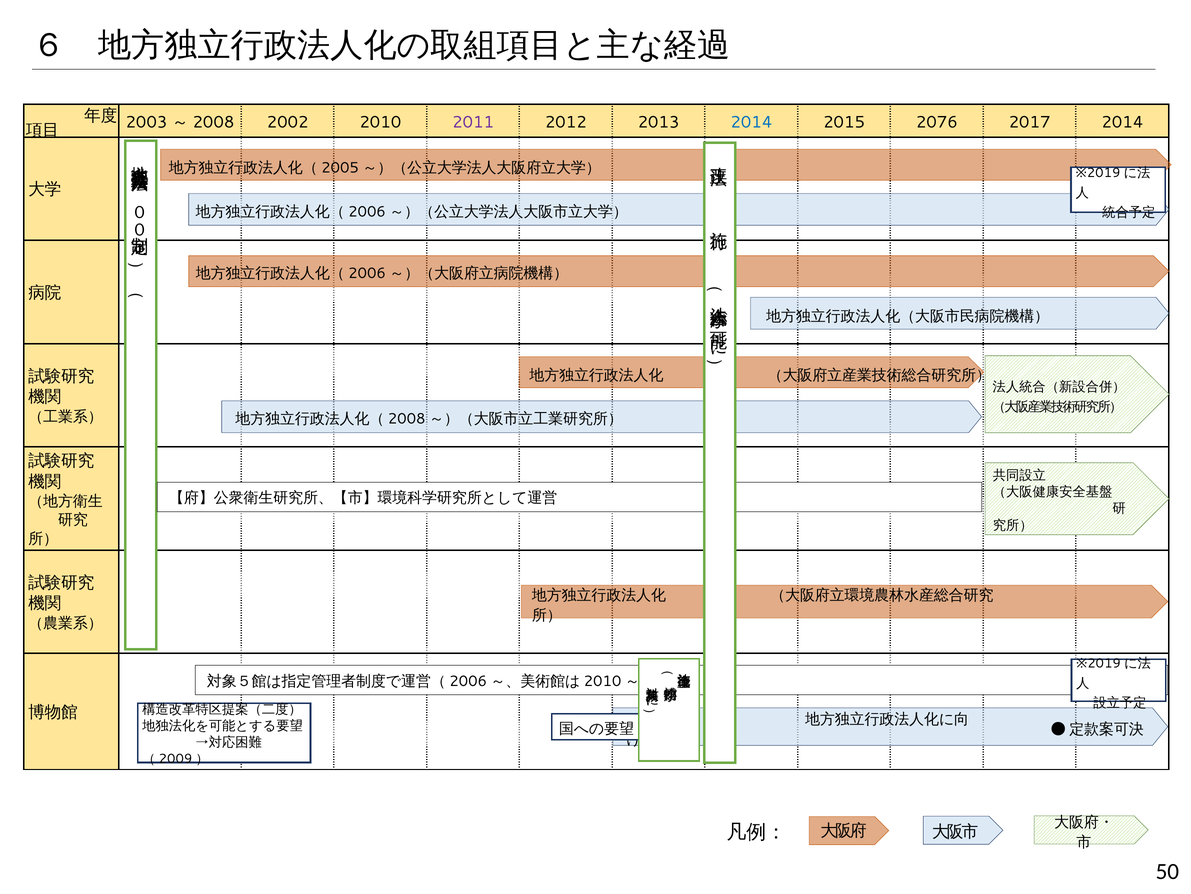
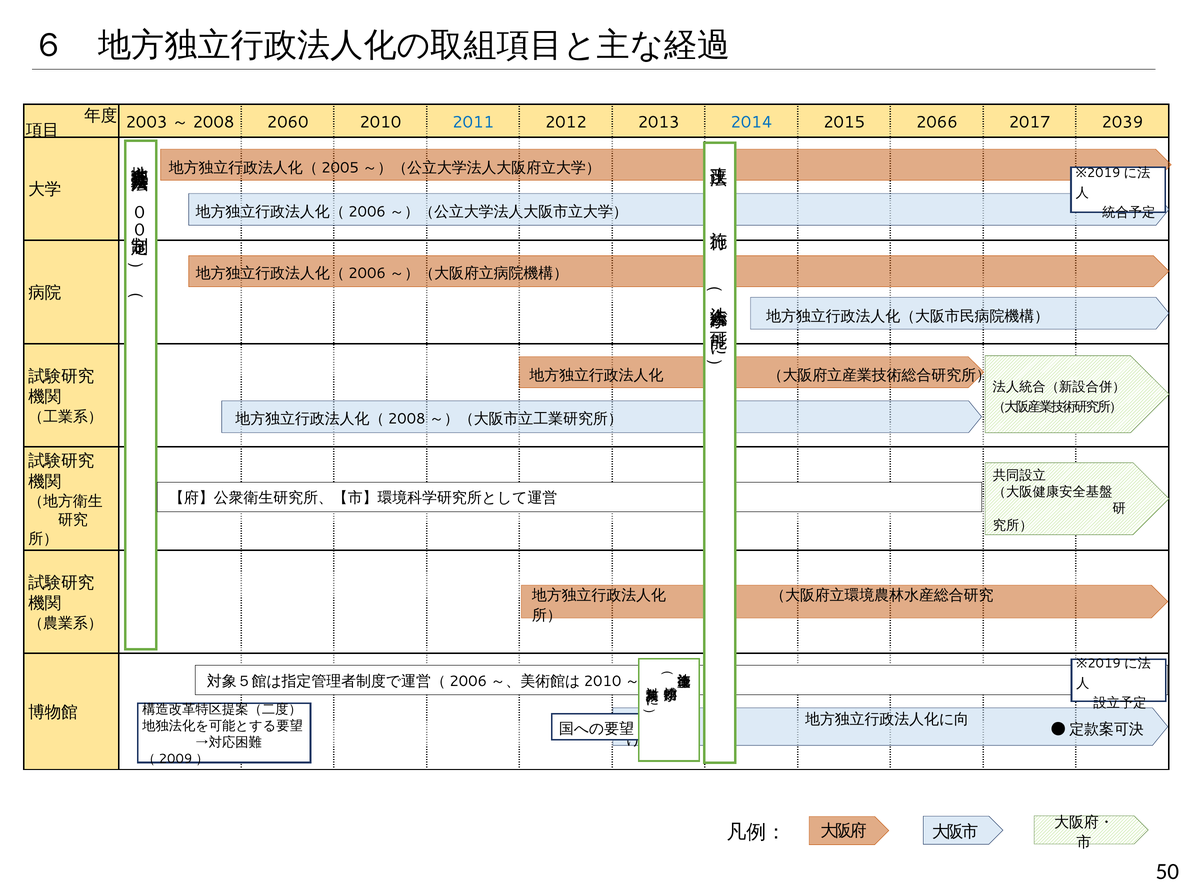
2002: 2002 -> 2060
2011 colour: purple -> blue
2076: 2076 -> 2066
2017 2014: 2014 -> 2039
